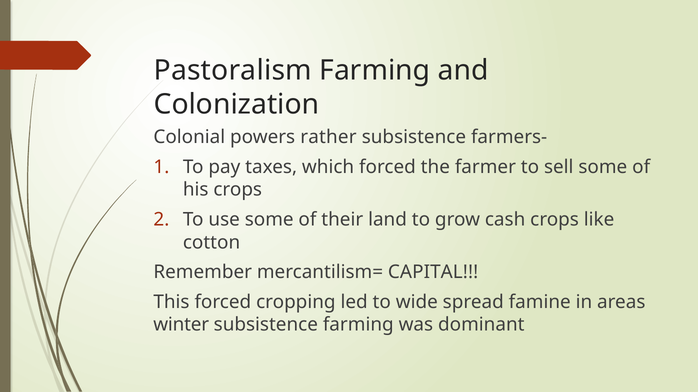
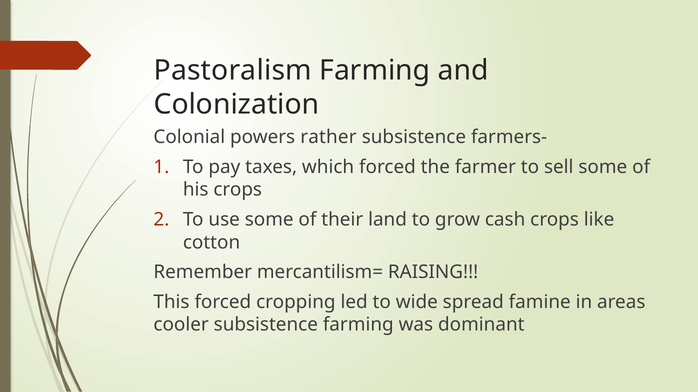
CAPITAL: CAPITAL -> RAISING
winter: winter -> cooler
